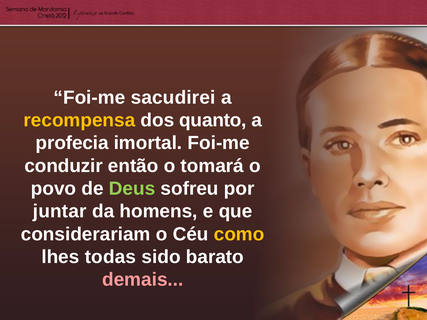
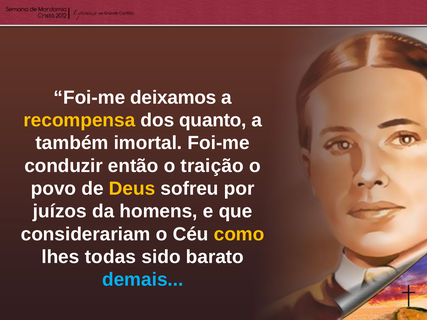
sacudirei: sacudirei -> deixamos
profecia: profecia -> também
tomará: tomará -> traição
Deus colour: light green -> yellow
juntar: juntar -> juízos
demais colour: pink -> light blue
